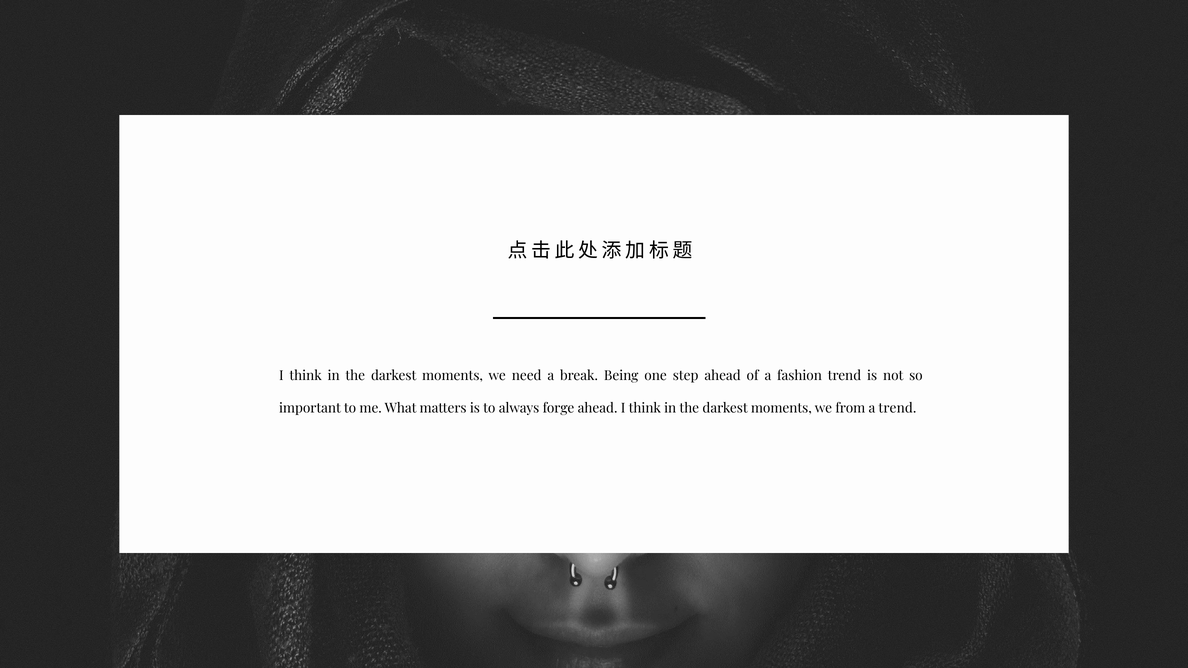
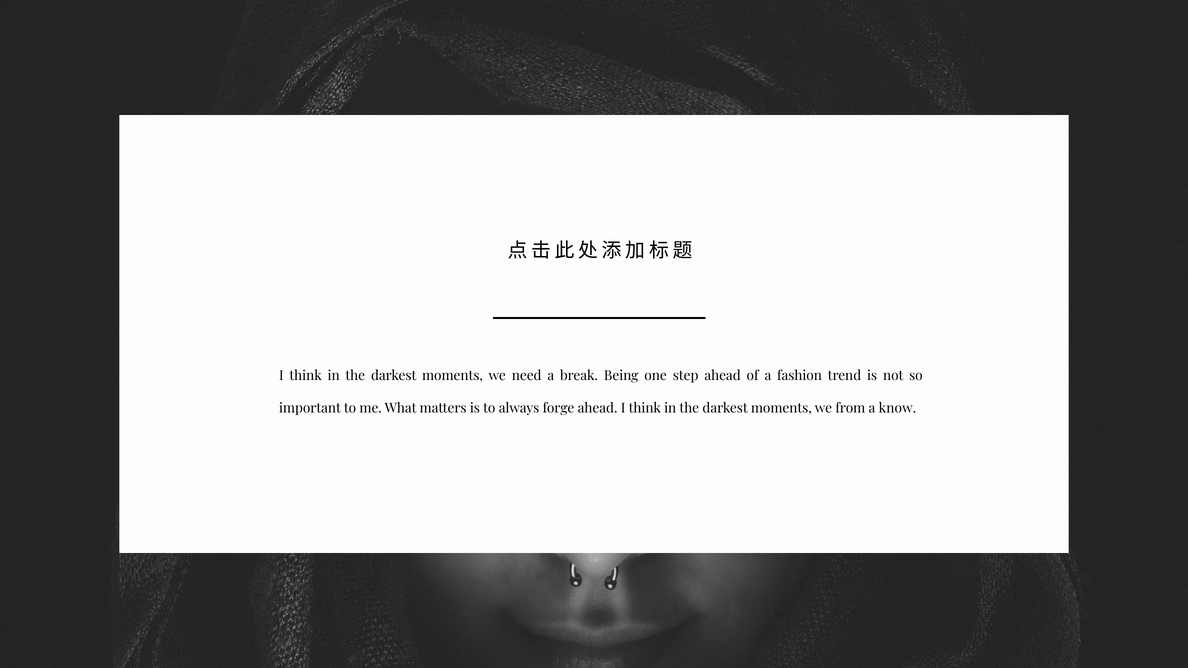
a trend: trend -> know
